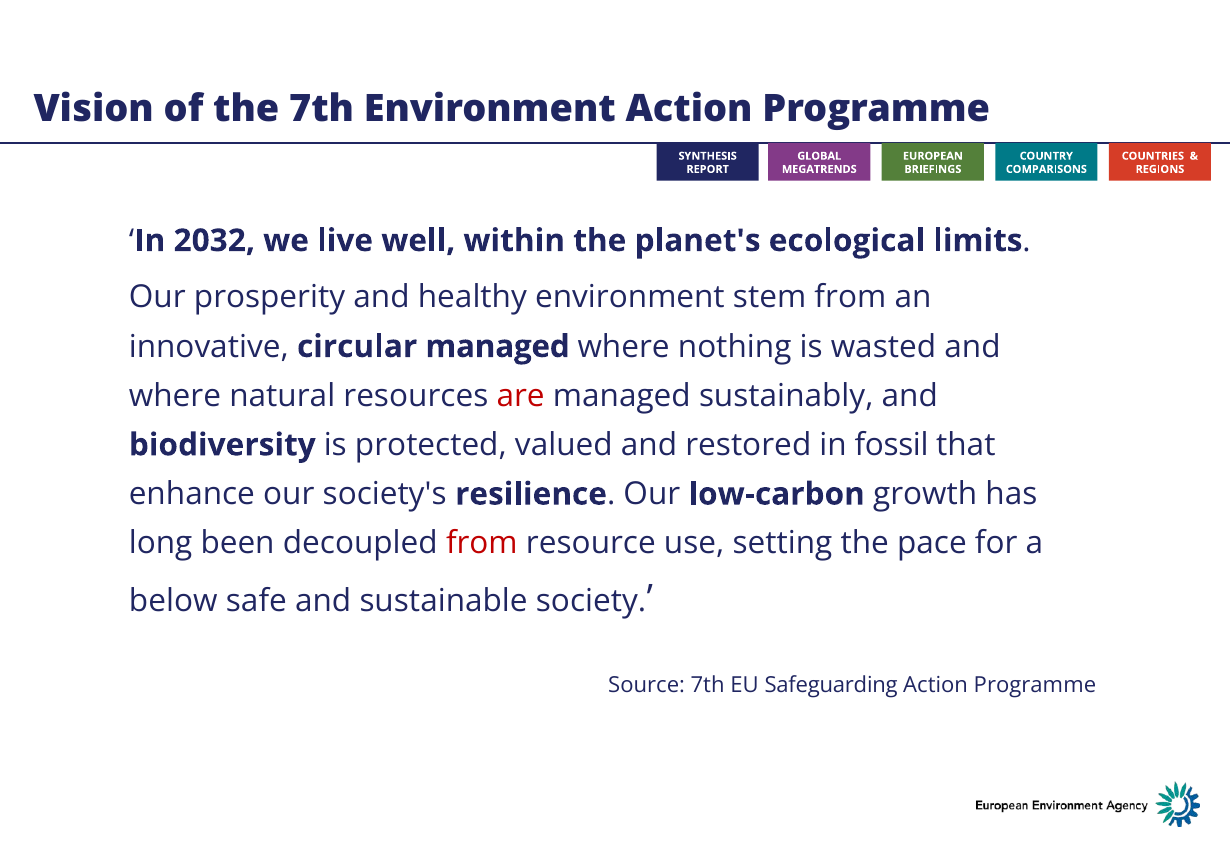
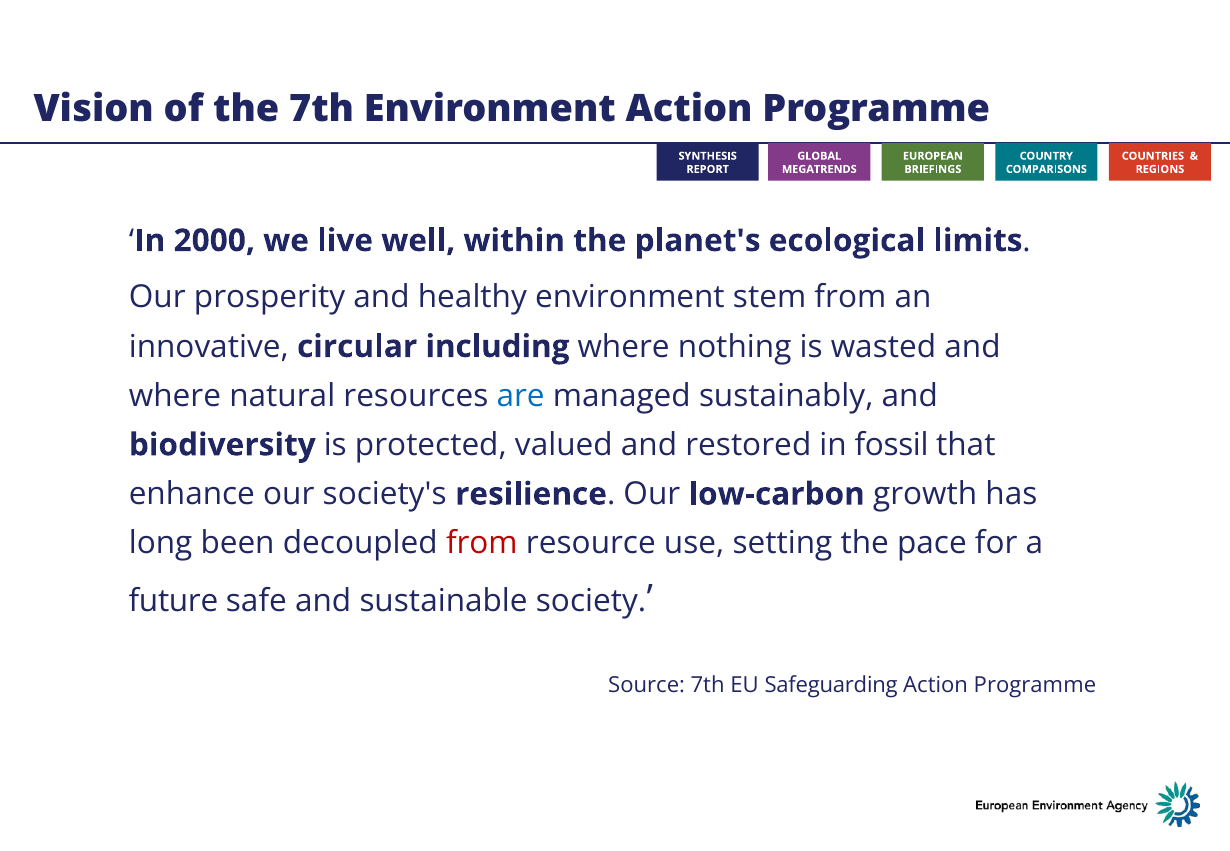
2032: 2032 -> 2000
circular managed: managed -> including
are colour: red -> blue
below: below -> future
